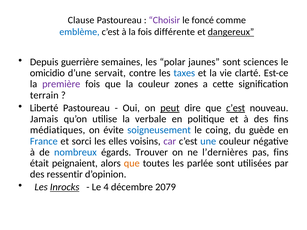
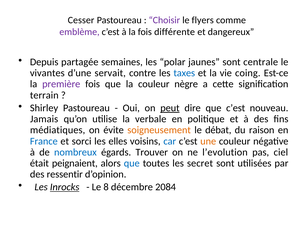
Clause: Clause -> Cesser
foncé: foncé -> flyers
emblème colour: blue -> purple
dangereux underline: present -> none
guerrière: guerrière -> partagée
sciences: sciences -> centrale
omicidio: omicidio -> vivantes
clarté: clarté -> coing
zones: zones -> nègre
Liberté: Liberté -> Shirley
c’est at (236, 108) underline: present -> none
soigneusement colour: blue -> orange
coing: coing -> débat
guède: guède -> raison
car colour: purple -> blue
une colour: blue -> orange
l’dernières: l’dernières -> l’evolution
pas fins: fins -> ciel
que at (132, 163) colour: orange -> blue
parlée: parlée -> secret
4: 4 -> 8
2079: 2079 -> 2084
